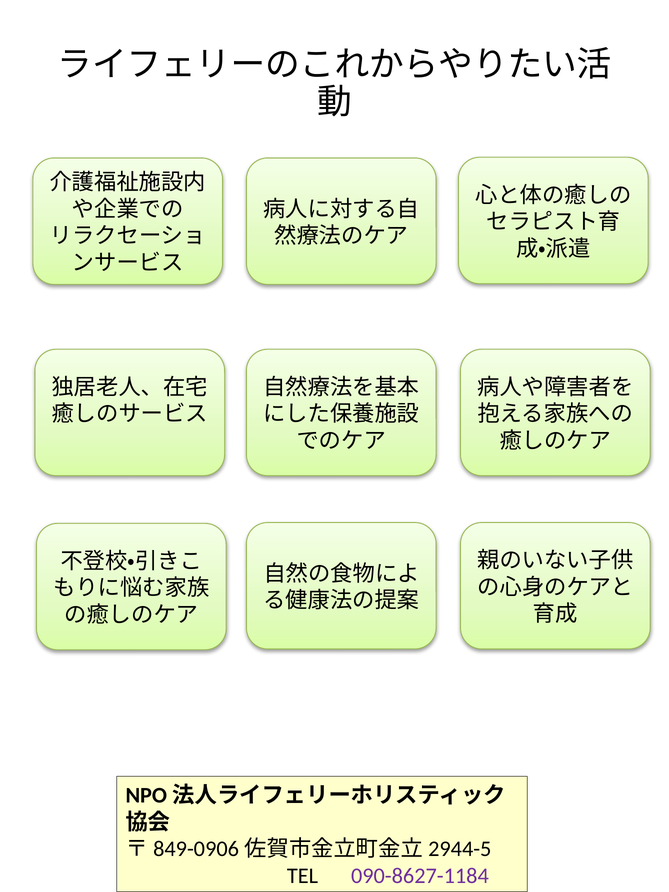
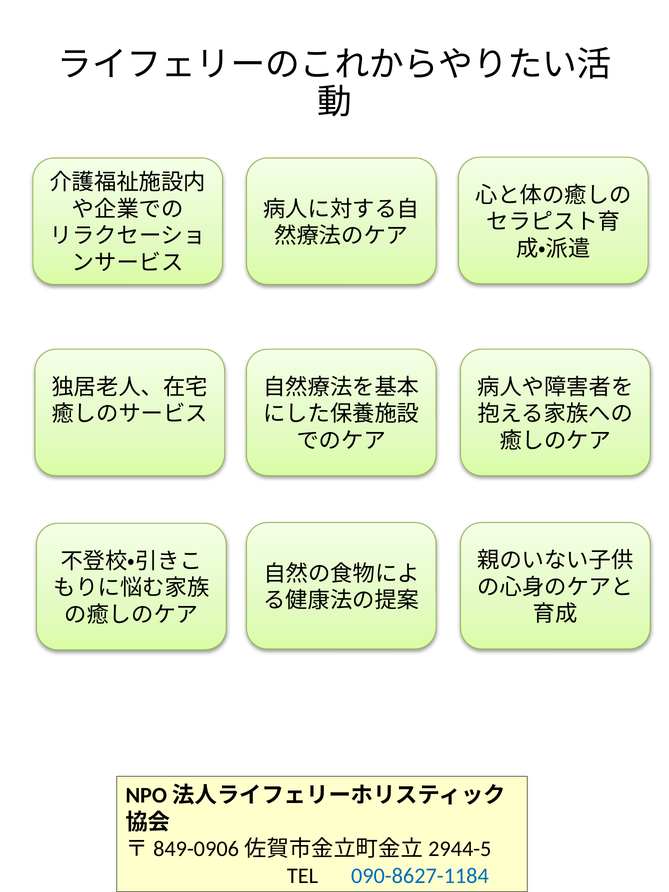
090-8627-1184 colour: purple -> blue
